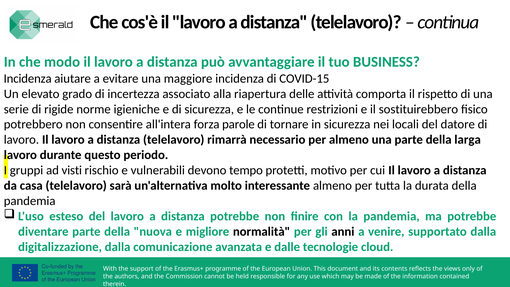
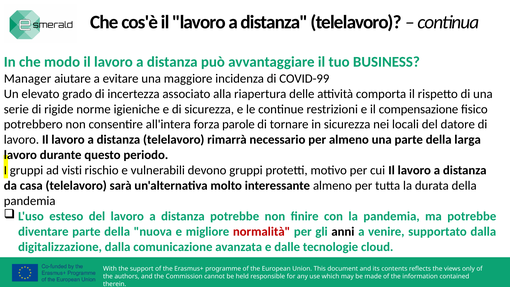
Incidenza at (28, 78): Incidenza -> Manager
COVID-15: COVID-15 -> COVID-99
sostituirebbero: sostituirebbero -> compensazione
devono tempo: tempo -> gruppi
normalità colour: black -> red
